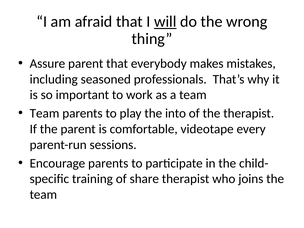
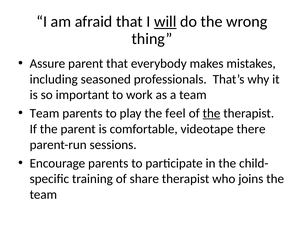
into: into -> feel
the at (212, 113) underline: none -> present
every: every -> there
